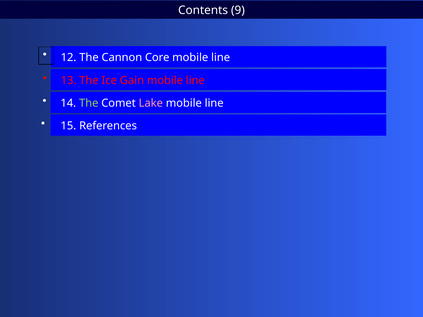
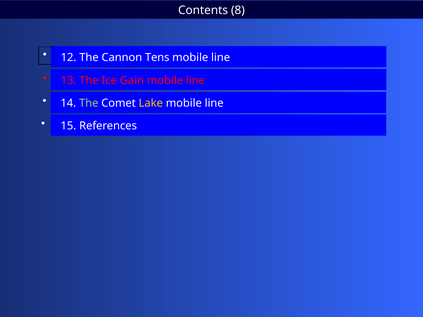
9: 9 -> 8
Core: Core -> Tens
Lake colour: pink -> yellow
